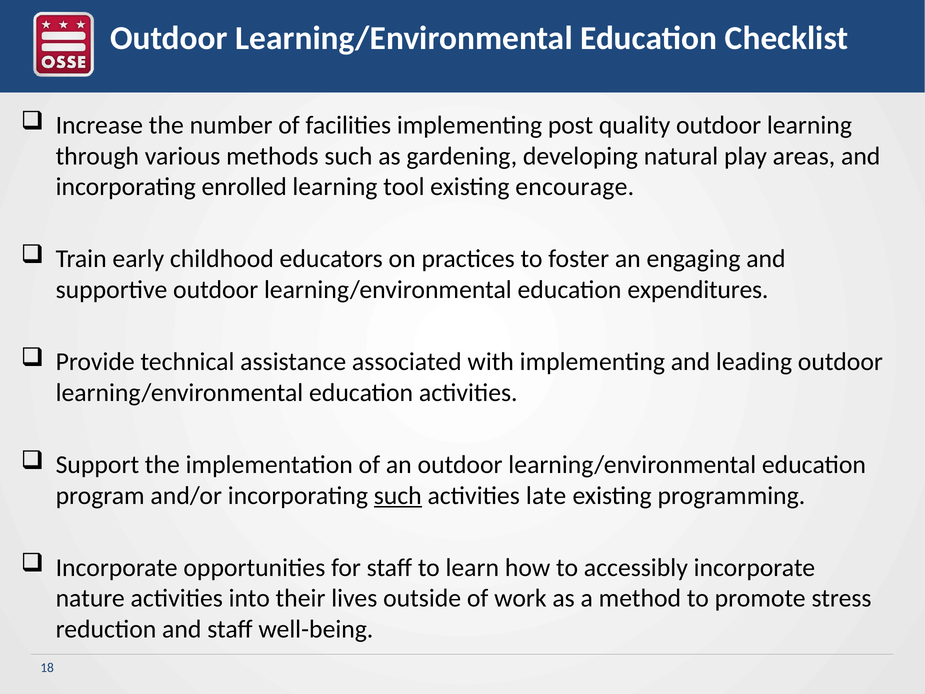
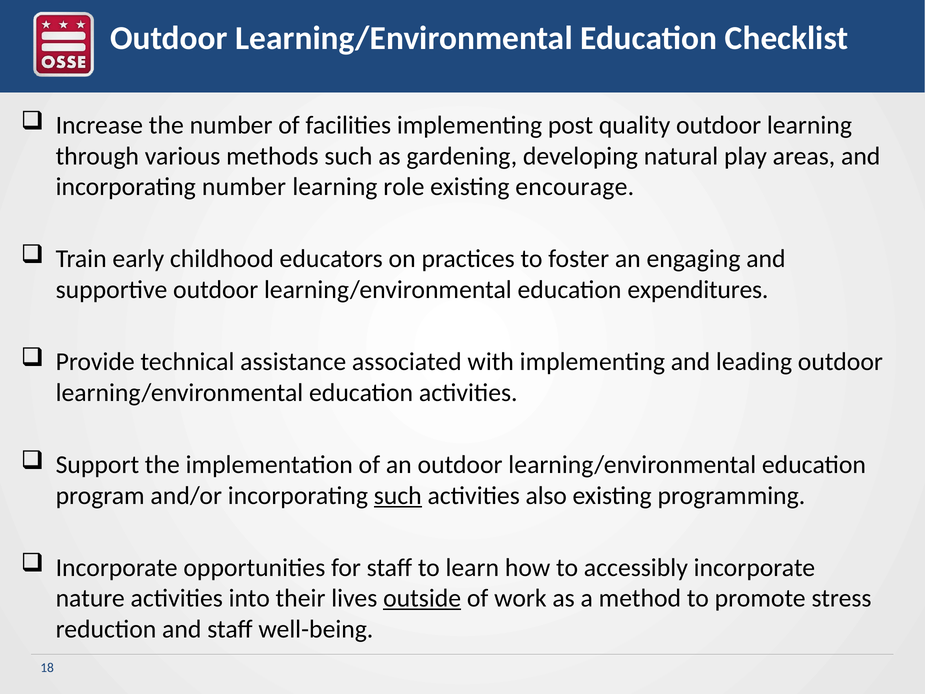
incorporating enrolled: enrolled -> number
tool: tool -> role
late: late -> also
outside underline: none -> present
